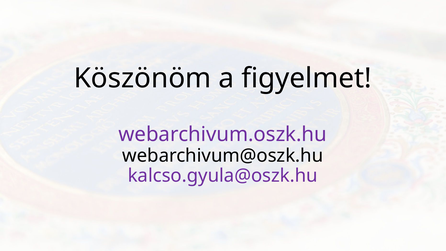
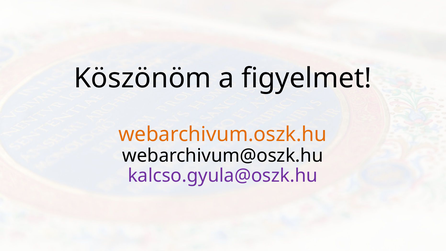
webarchivum.oszk.hu colour: purple -> orange
